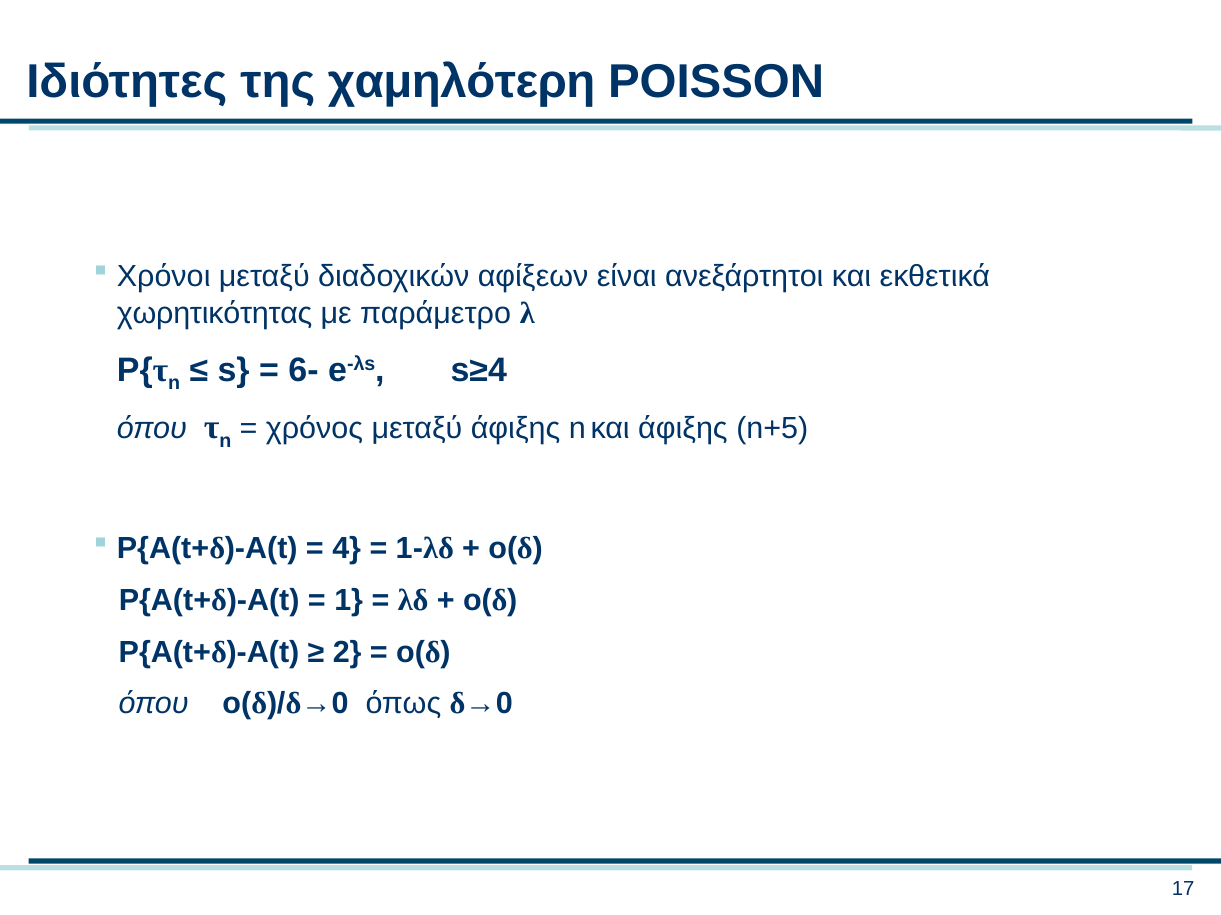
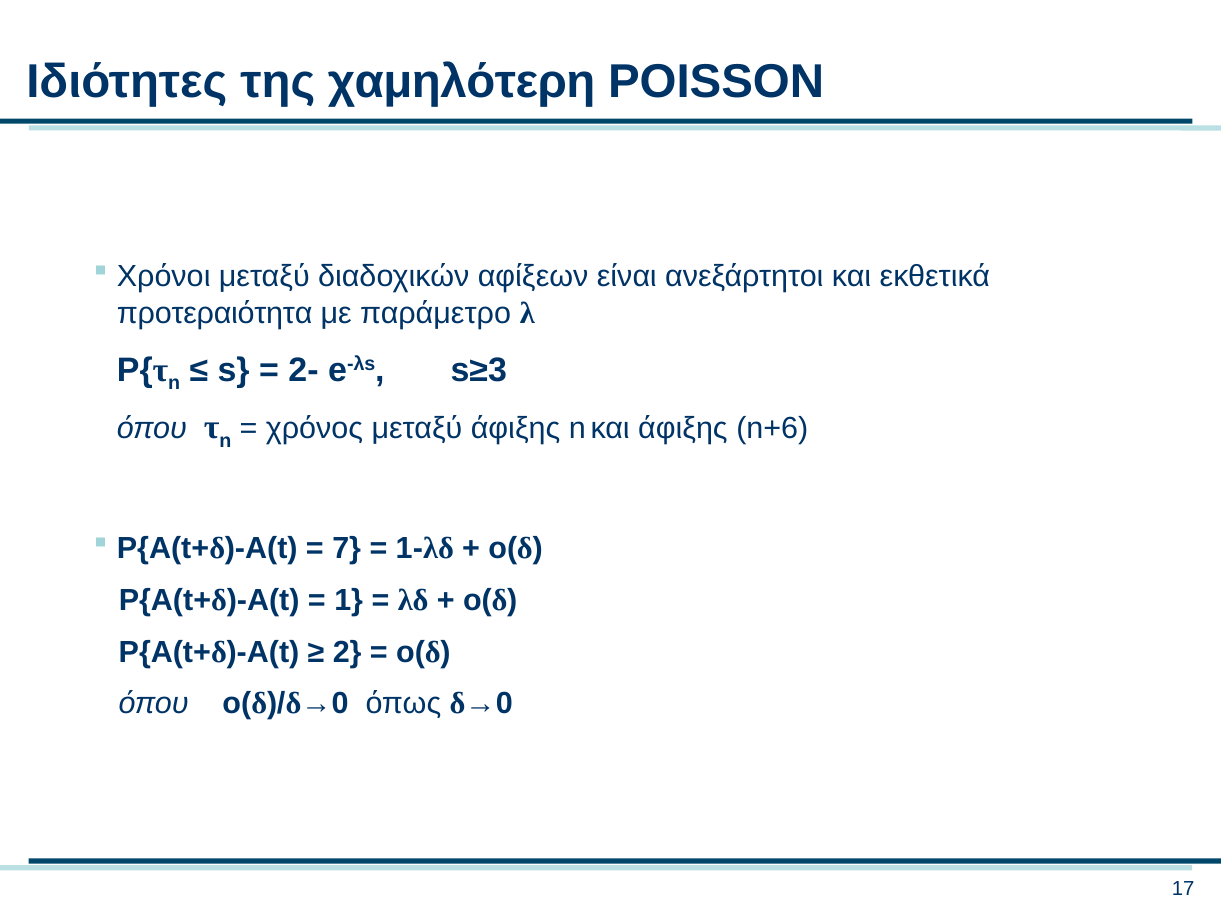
χωρητικότητας: χωρητικότητας -> προτεραιότητα
6-: 6- -> 2-
s≥4: s≥4 -> s≥3
n+5: n+5 -> n+6
4: 4 -> 7
